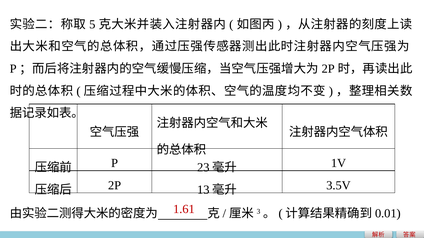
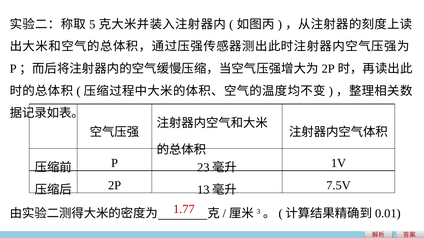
3.5V: 3.5V -> 7.5V
1.61: 1.61 -> 1.77
